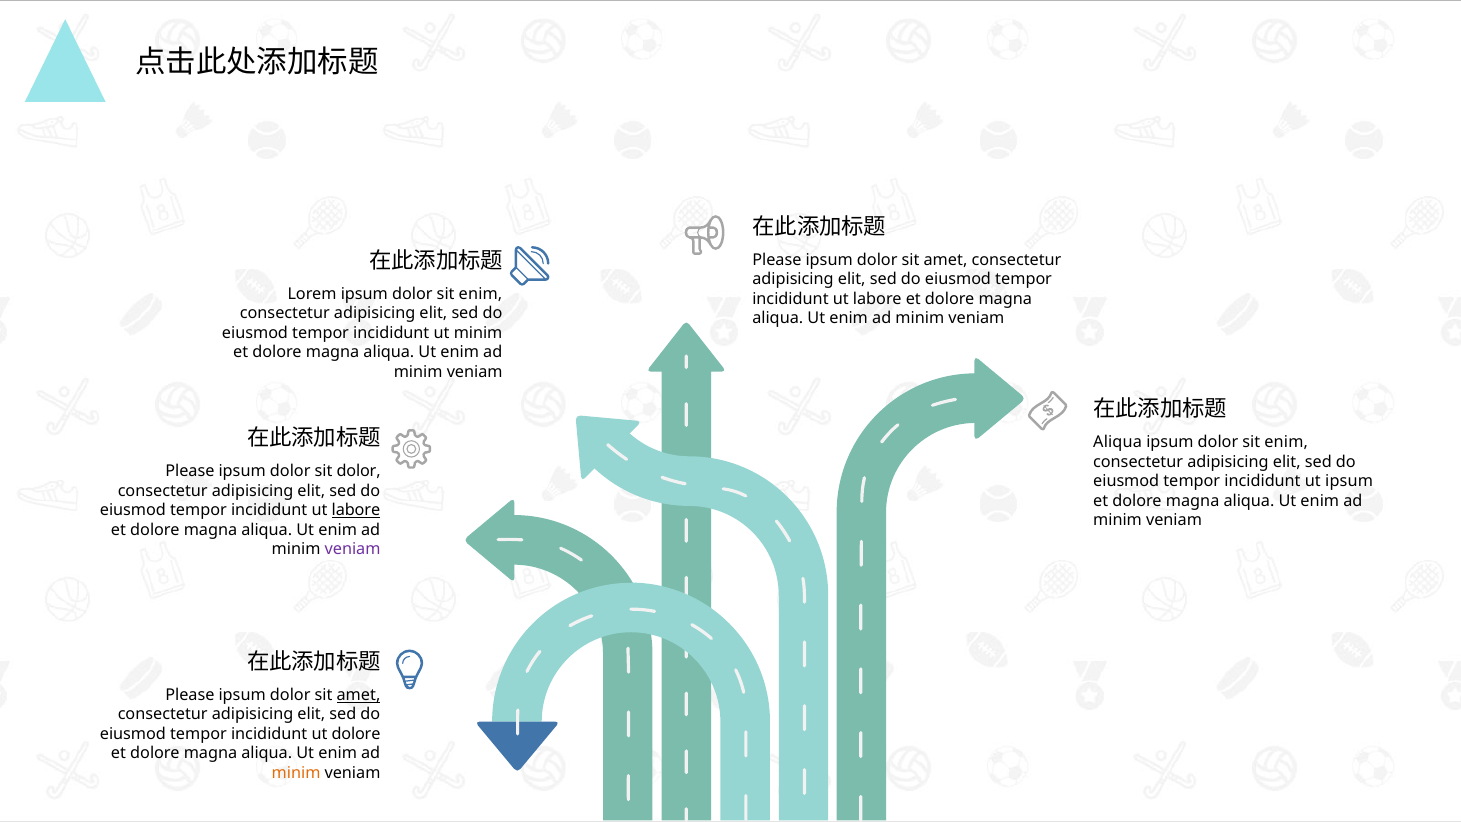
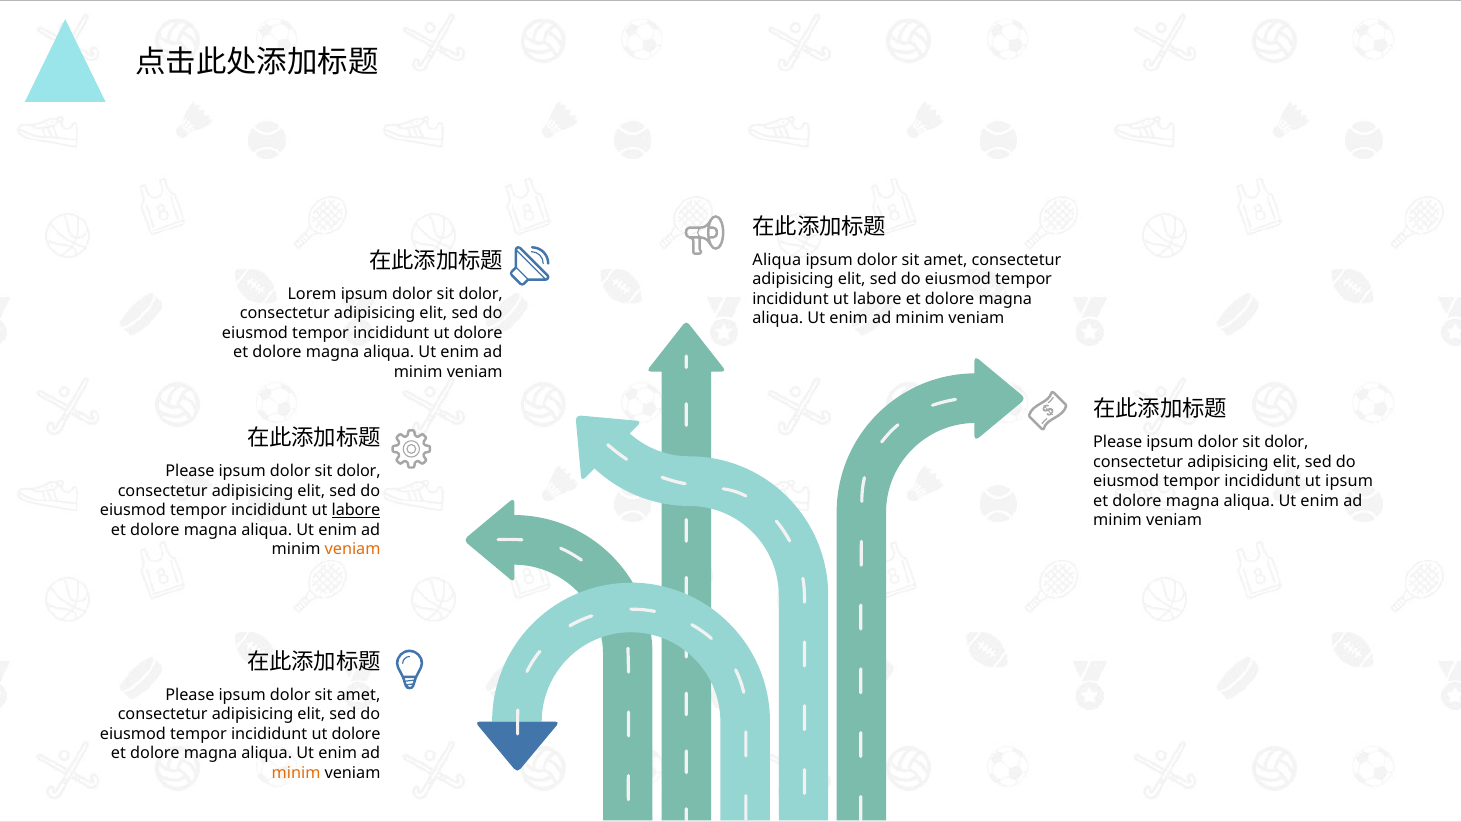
Please at (777, 260): Please -> Aliqua
enim at (481, 294): enim -> dolor
minim at (478, 333): minim -> dolore
Aliqua at (1118, 442): Aliqua -> Please
enim at (1286, 442): enim -> dolor
veniam at (353, 549) colour: purple -> orange
amet at (358, 695) underline: present -> none
